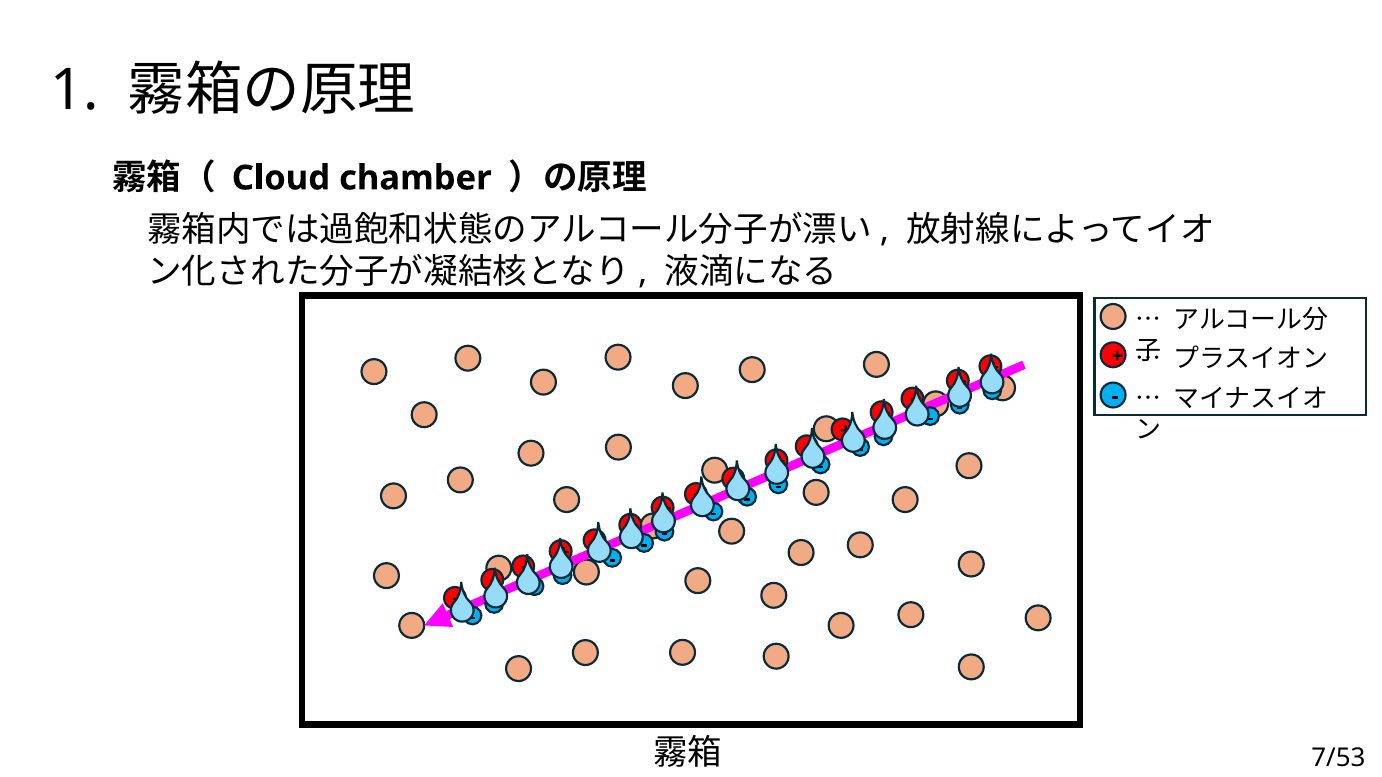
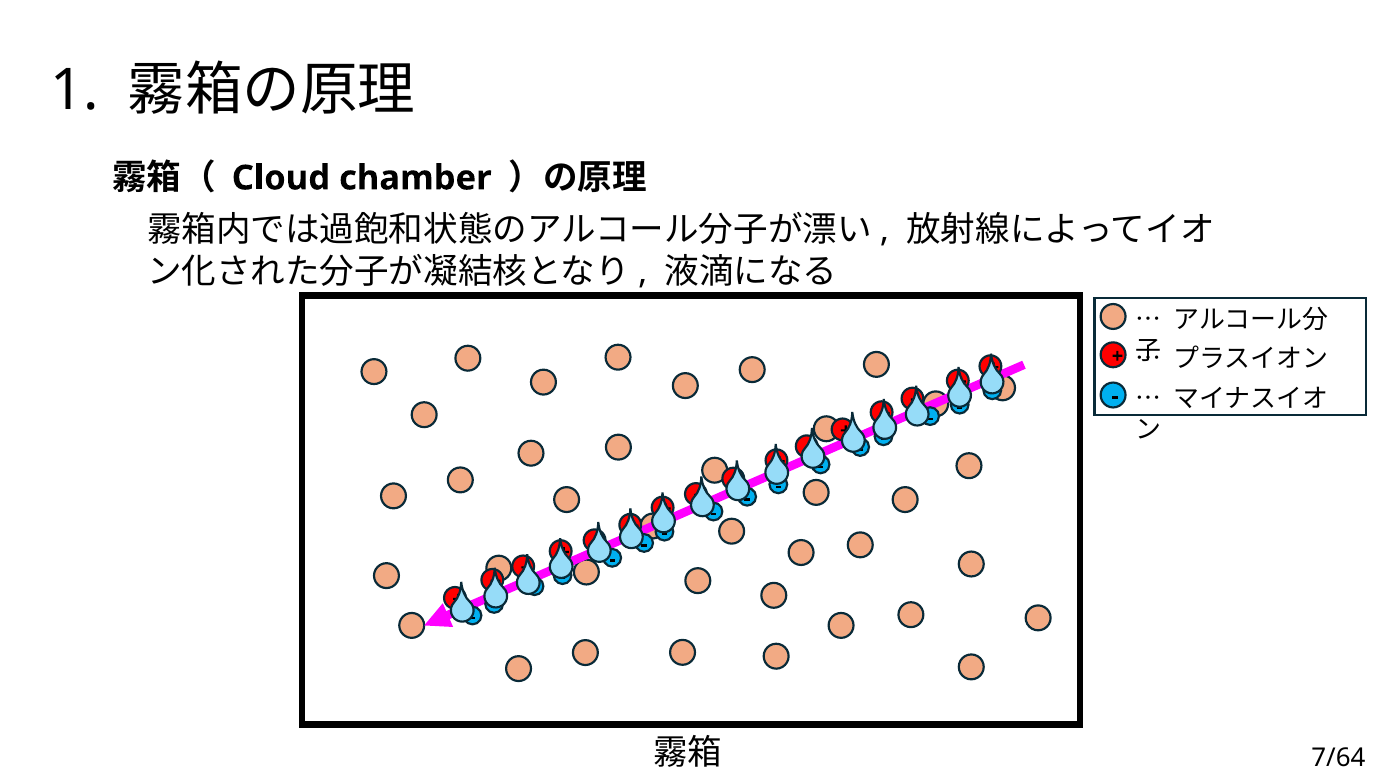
7/53: 7/53 -> 7/64
